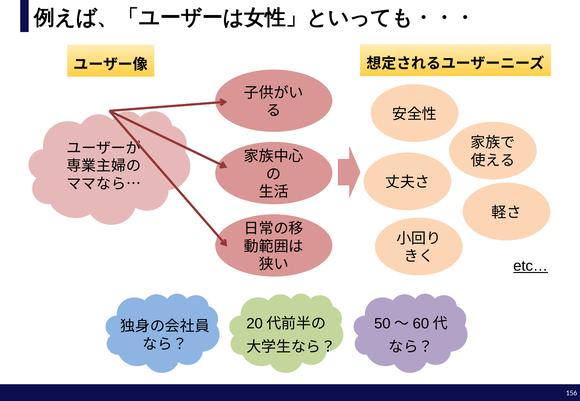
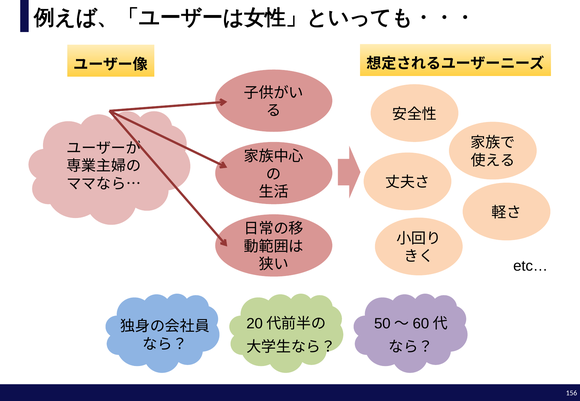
etc… underline: present -> none
